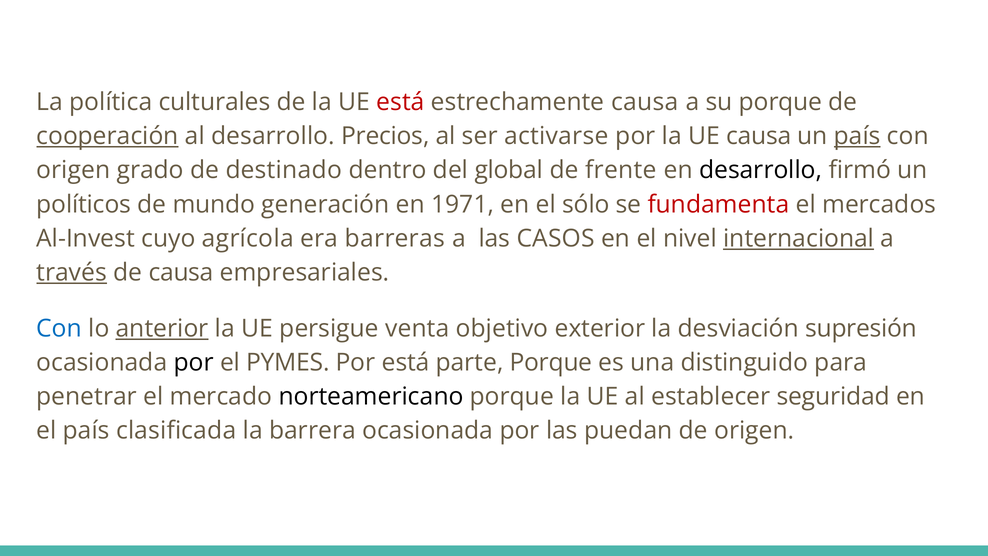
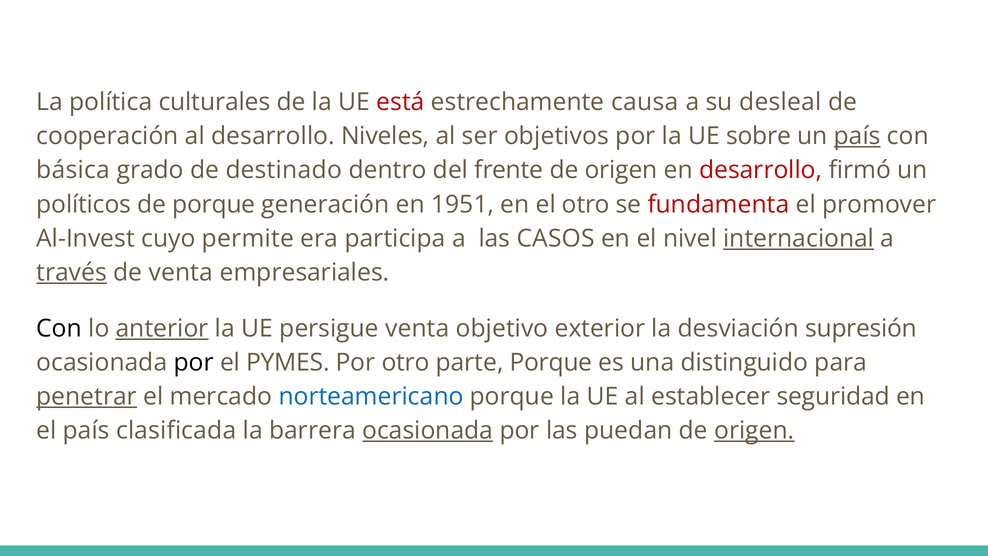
su porque: porque -> desleal
cooperación underline: present -> none
Precios: Precios -> Niveles
activarse: activarse -> objetivos
UE causa: causa -> sobre
origen at (73, 170): origen -> básica
global: global -> frente
frente at (621, 170): frente -> origen
desarrollo at (761, 170) colour: black -> red
de mundo: mundo -> porque
1971: 1971 -> 1951
el sólo: sólo -> otro
mercados: mercados -> promover
agrícola: agrícola -> permite
barreras: barreras -> participa
de causa: causa -> venta
Con at (59, 328) colour: blue -> black
Por está: está -> otro
penetrar underline: none -> present
norteamericano colour: black -> blue
ocasionada at (428, 431) underline: none -> present
origen at (754, 431) underline: none -> present
